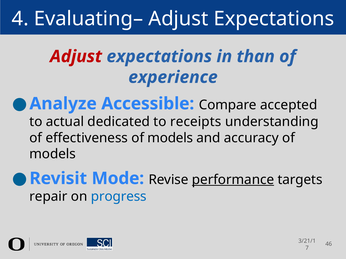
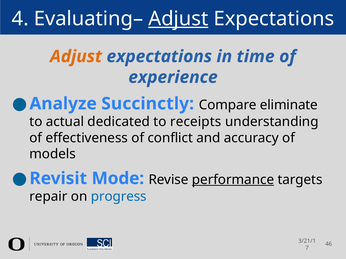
Adjust at (178, 19) underline: none -> present
Adjust at (76, 57) colour: red -> orange
than: than -> time
Accessible: Accessible -> Succinctly
accepted: accepted -> eliminate
effectiveness of models: models -> conflict
